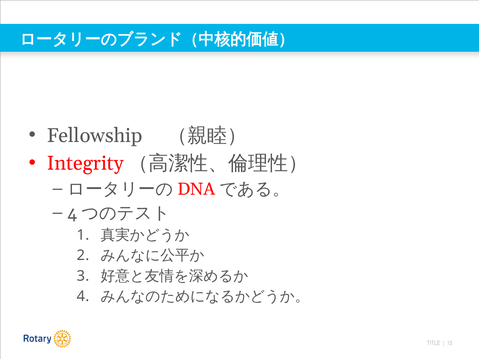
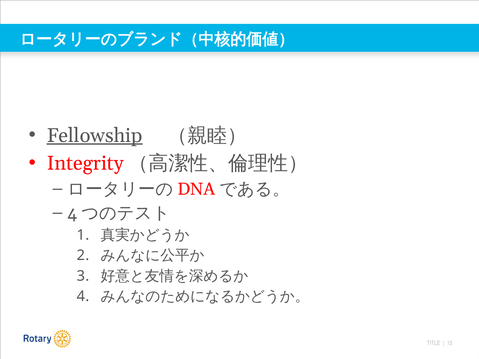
Fellowship underline: none -> present
